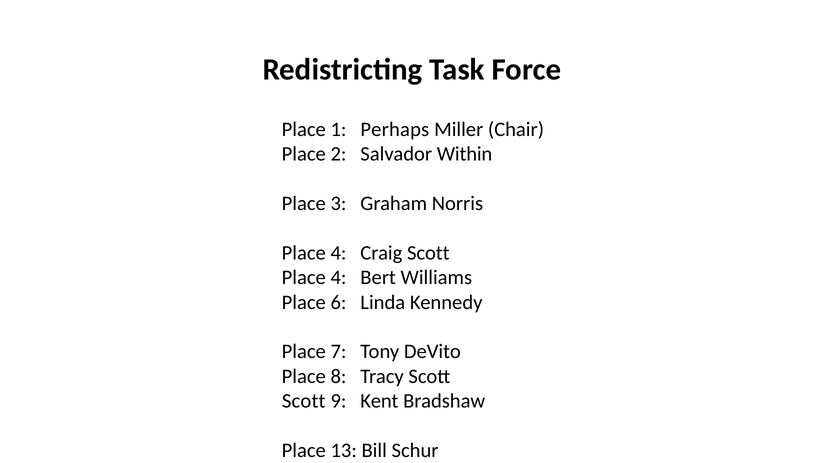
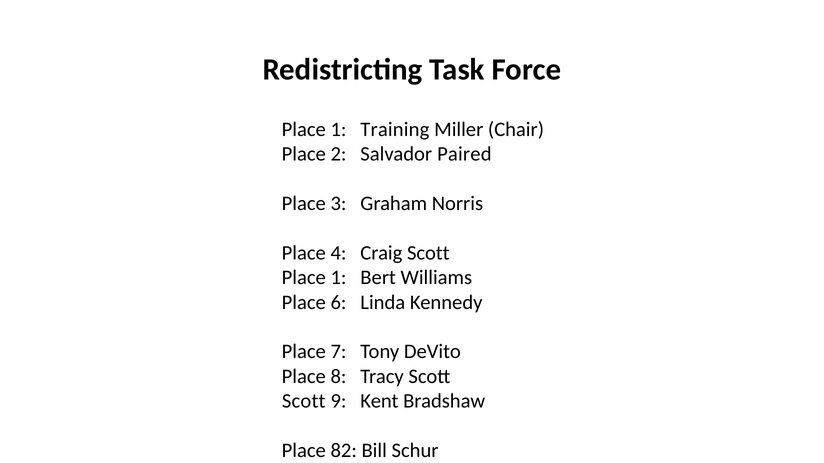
Perhaps: Perhaps -> Training
Within: Within -> Paired
4 at (338, 278): 4 -> 1
13: 13 -> 82
